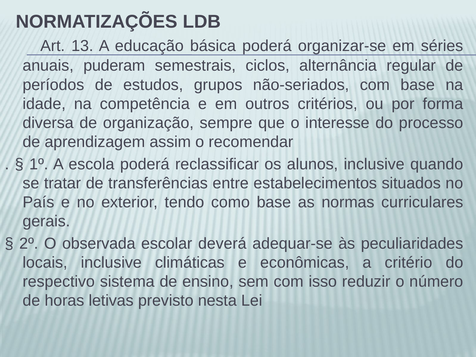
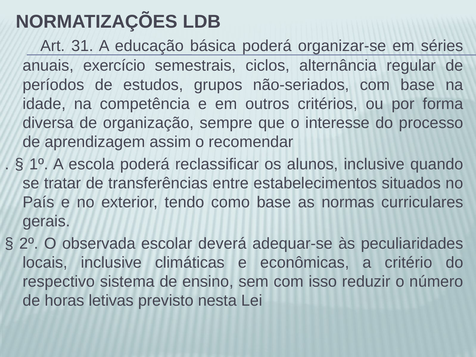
13: 13 -> 31
puderam: puderam -> exercício
